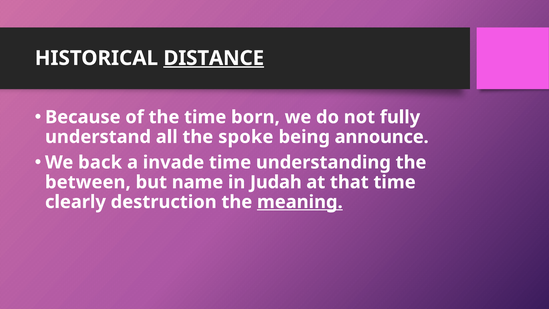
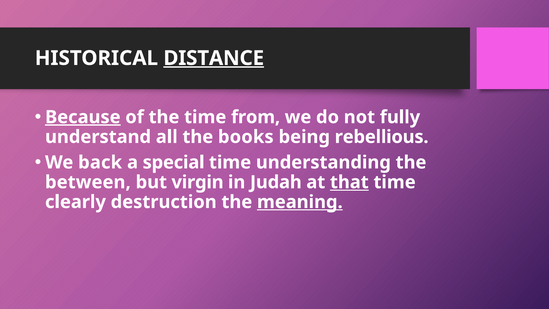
Because underline: none -> present
born: born -> from
spoke: spoke -> books
announce: announce -> rebellious
invade: invade -> special
name: name -> virgin
that underline: none -> present
